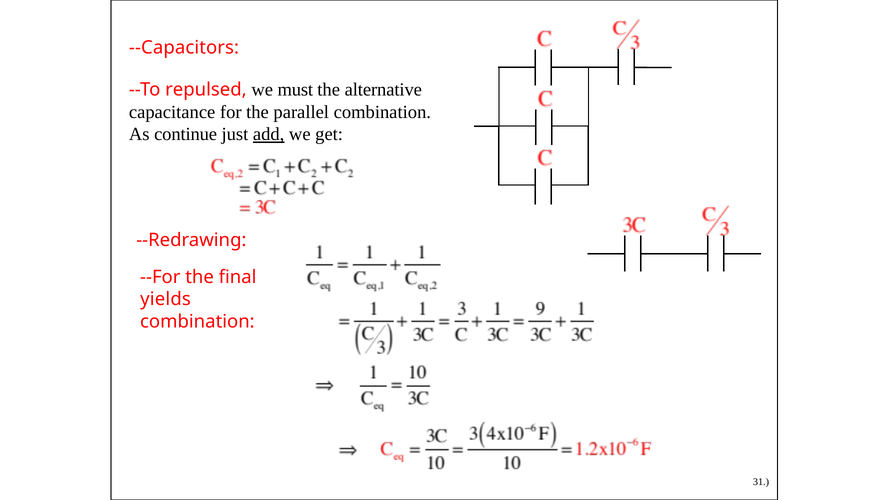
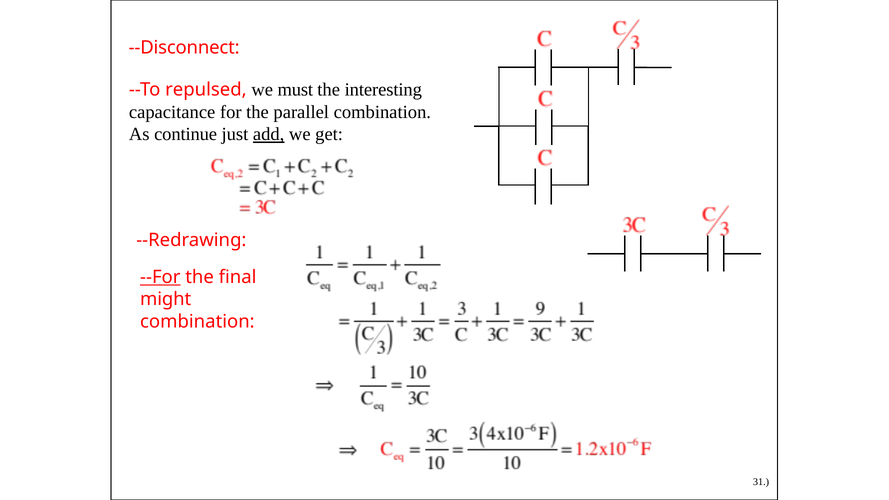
--Capacitors: --Capacitors -> --Disconnect
alternative: alternative -> interesting
--For underline: none -> present
yields: yields -> might
